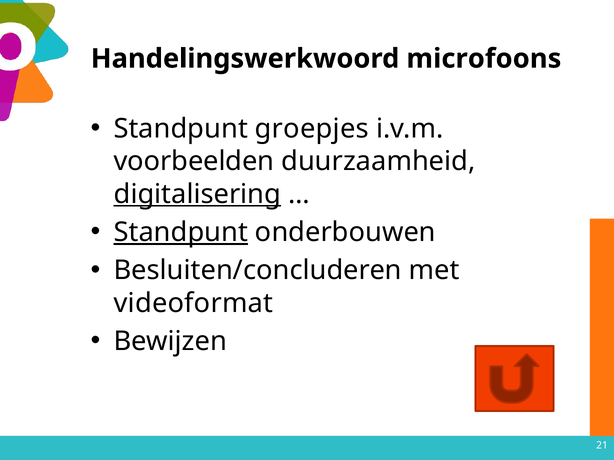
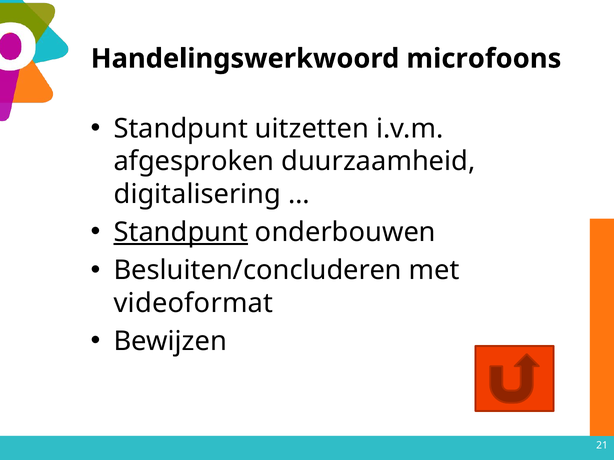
groepjes: groepjes -> uitzetten
voorbeelden: voorbeelden -> afgesproken
digitalisering underline: present -> none
